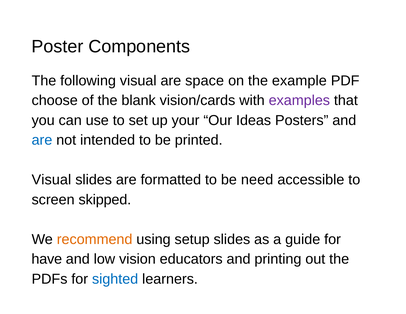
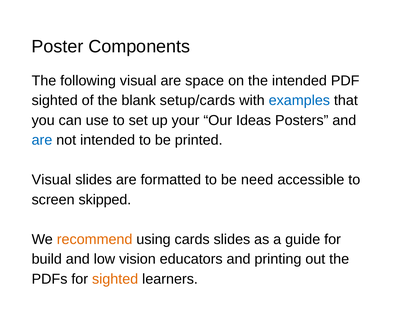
the example: example -> intended
choose at (55, 100): choose -> sighted
vision/cards: vision/cards -> setup/cards
examples colour: purple -> blue
setup: setup -> cards
have: have -> build
sighted at (115, 279) colour: blue -> orange
